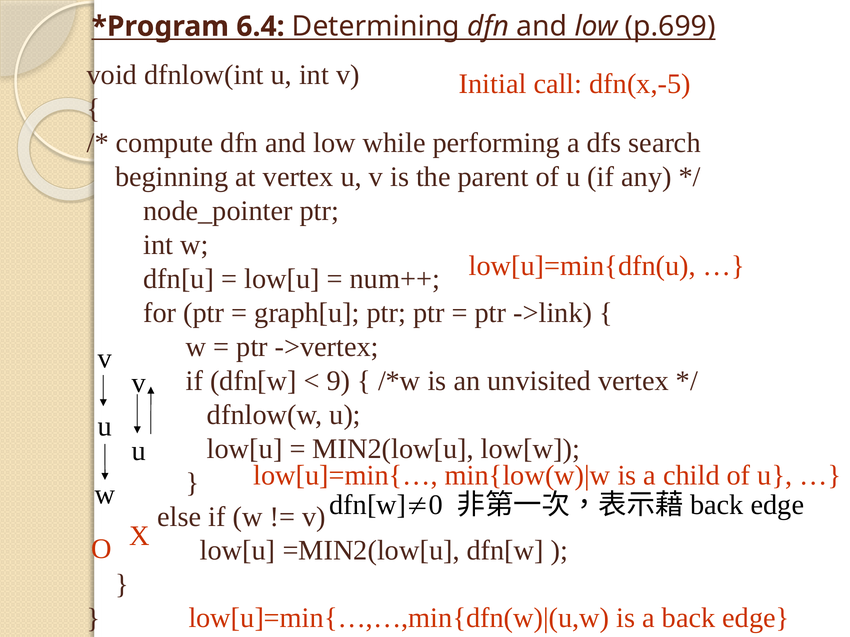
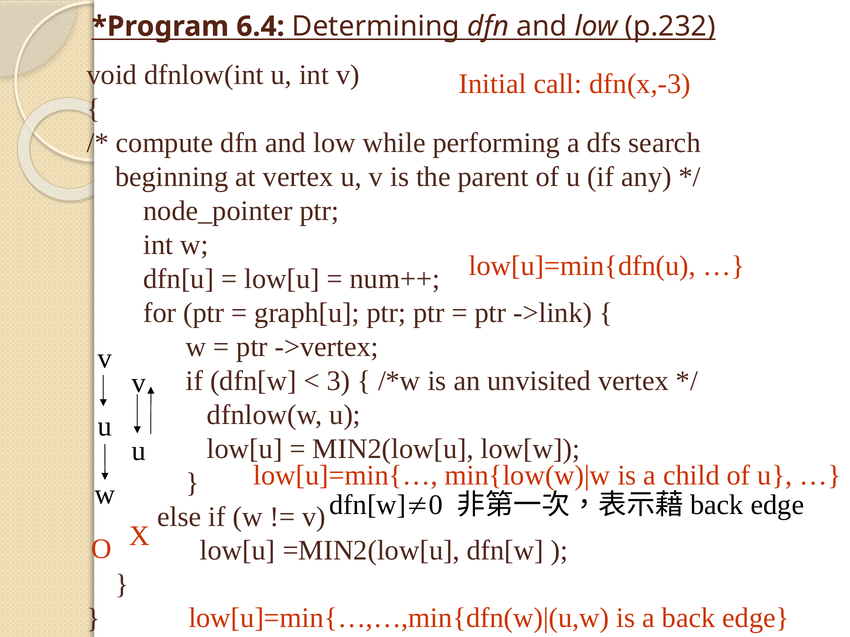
p.699: p.699 -> p.232
dfn(x,-5: dfn(x,-5 -> dfn(x,-3
9: 9 -> 3
